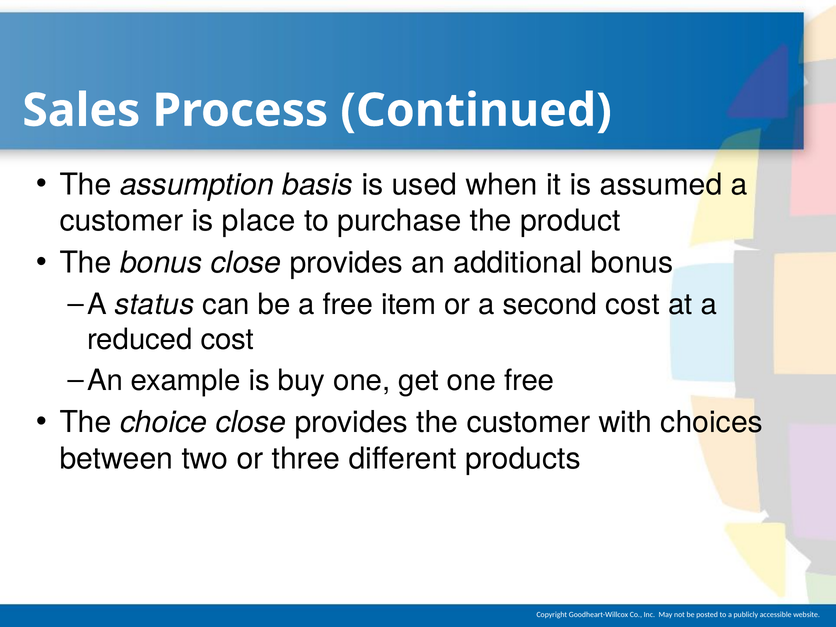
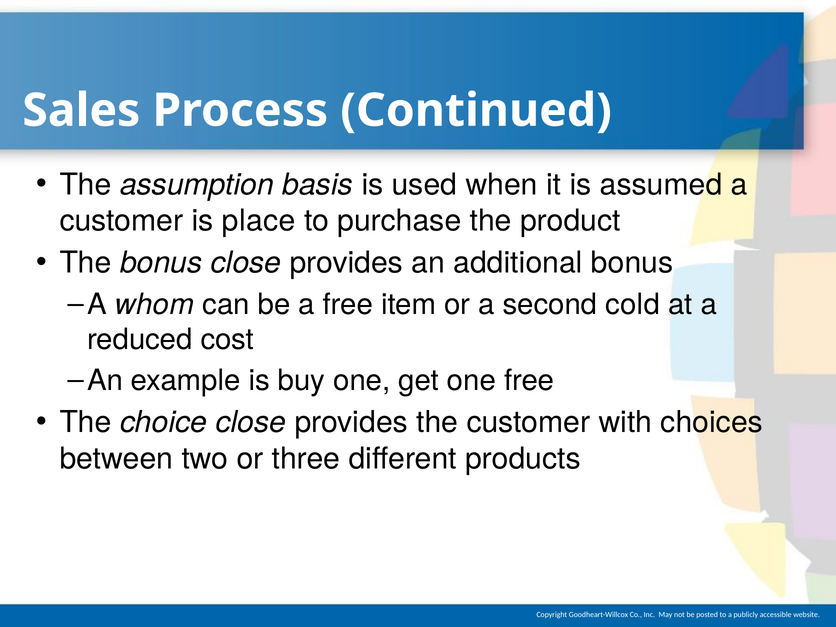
status: status -> whom
second cost: cost -> cold
